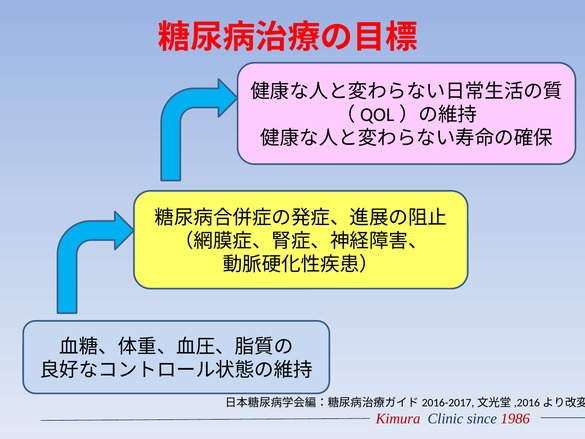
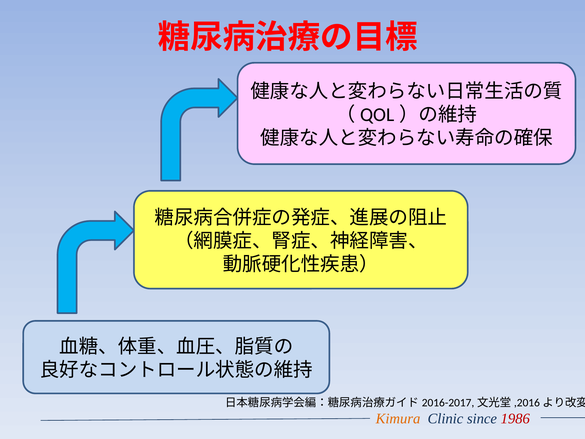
Kimura colour: red -> orange
